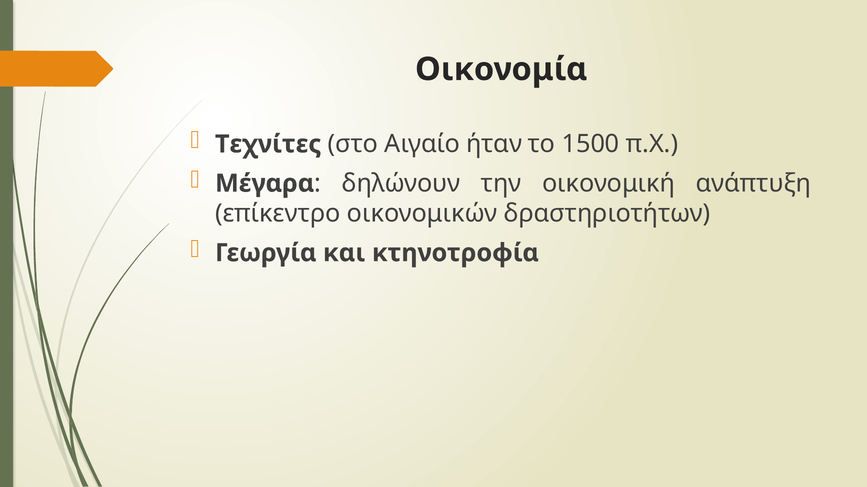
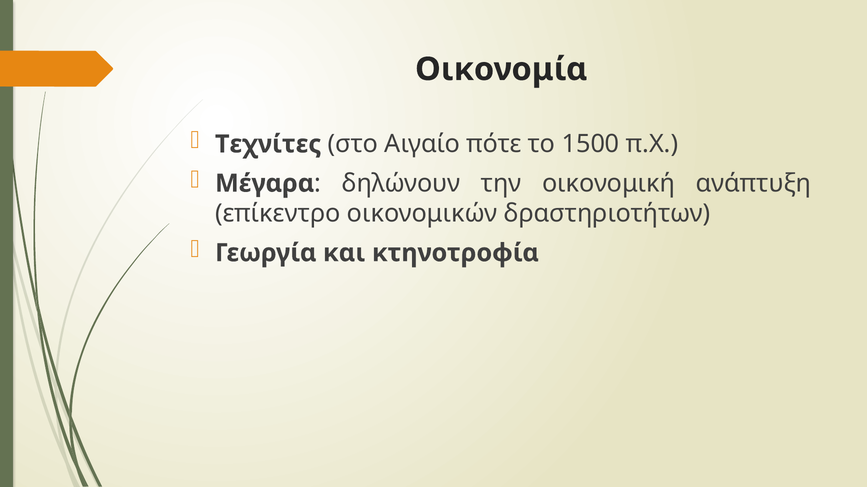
ήταν: ήταν -> πότε
